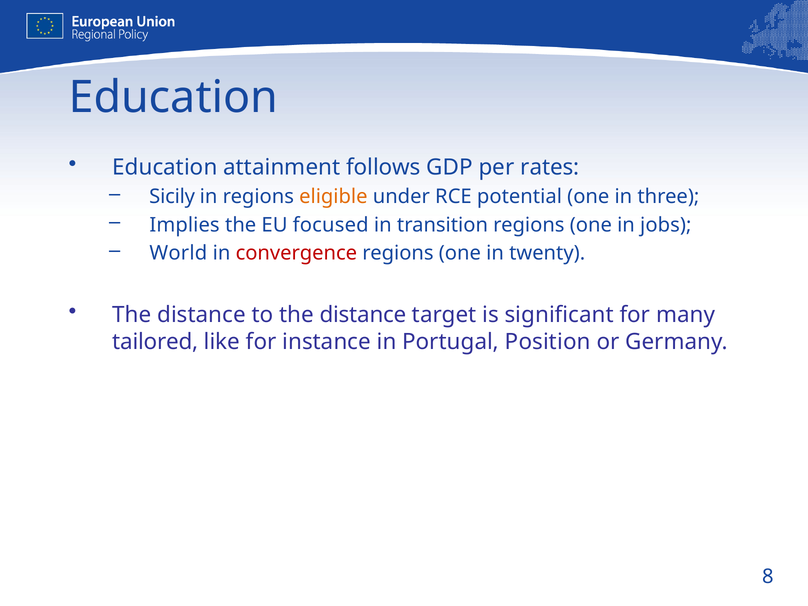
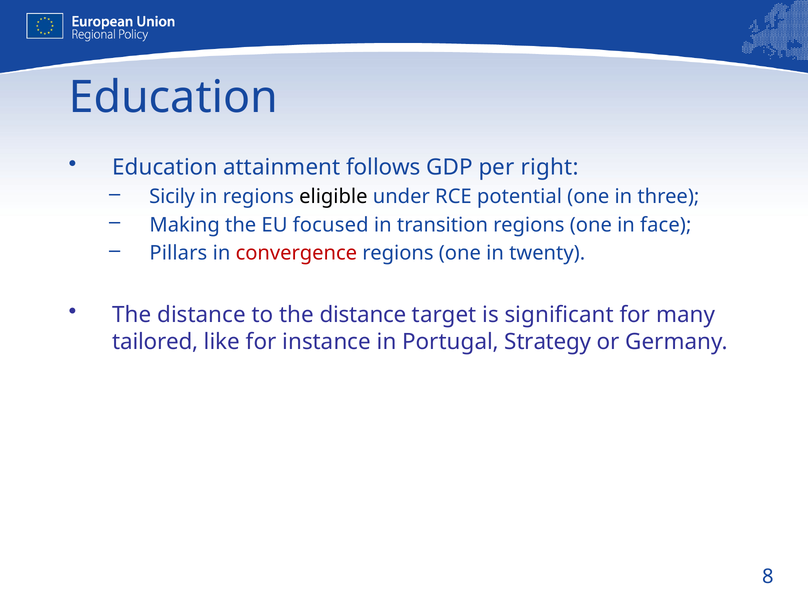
rates: rates -> right
eligible colour: orange -> black
Implies: Implies -> Making
jobs: jobs -> face
World: World -> Pillars
Position: Position -> Strategy
